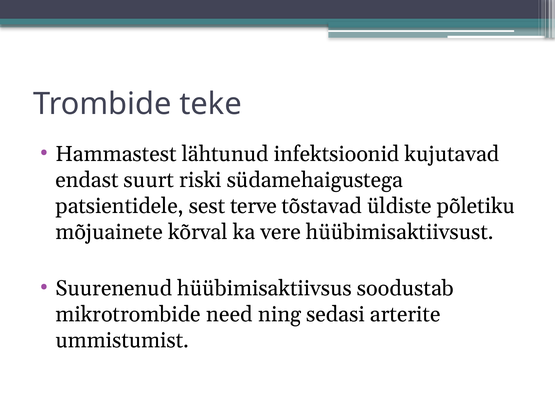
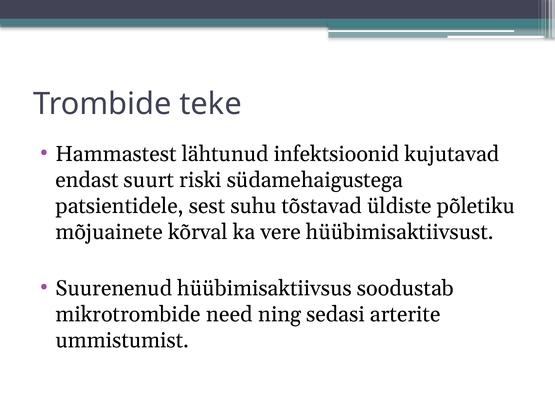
terve: terve -> suhu
